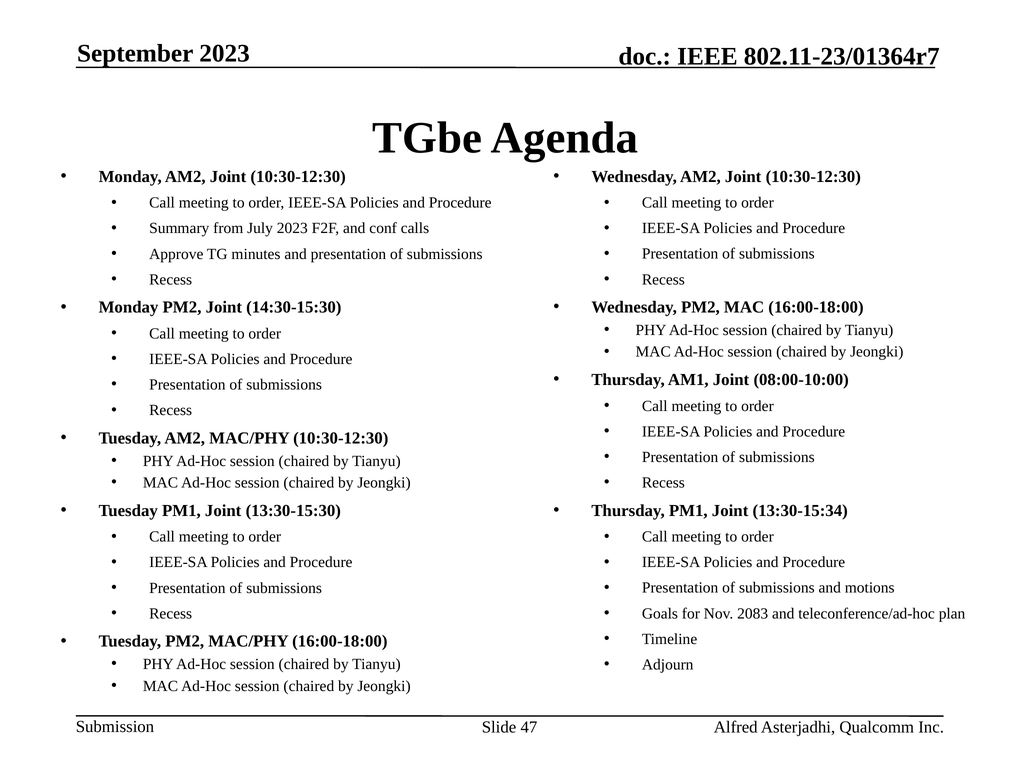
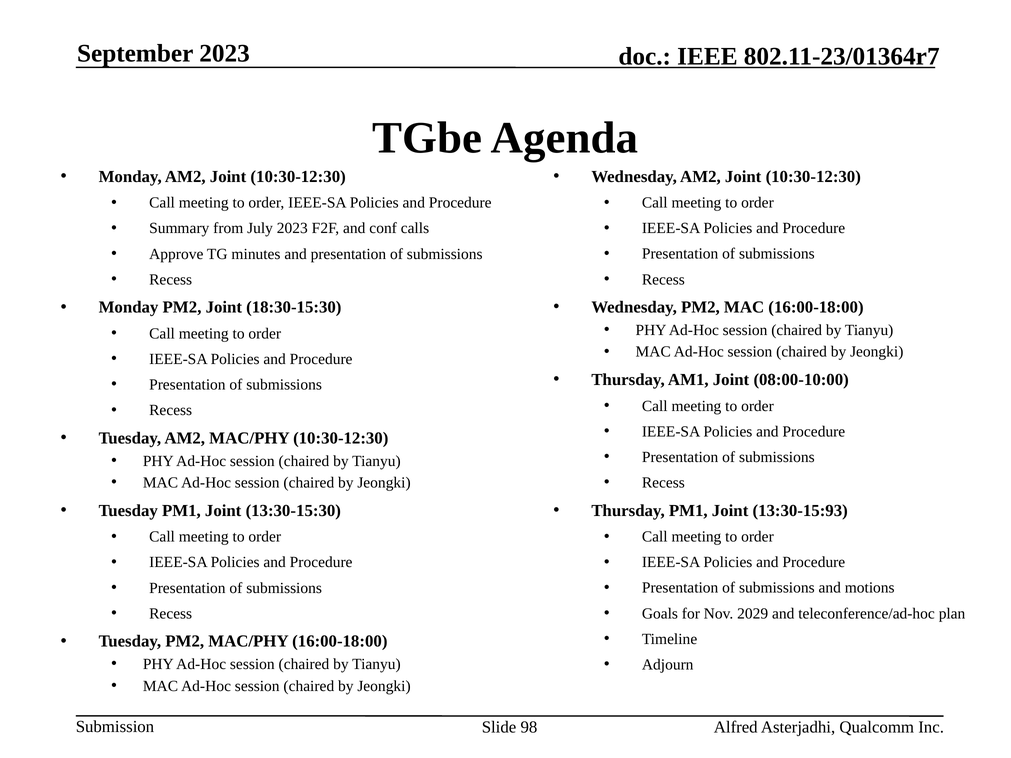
14:30-15:30: 14:30-15:30 -> 18:30-15:30
13:30-15:34: 13:30-15:34 -> 13:30-15:93
2083: 2083 -> 2029
47: 47 -> 98
